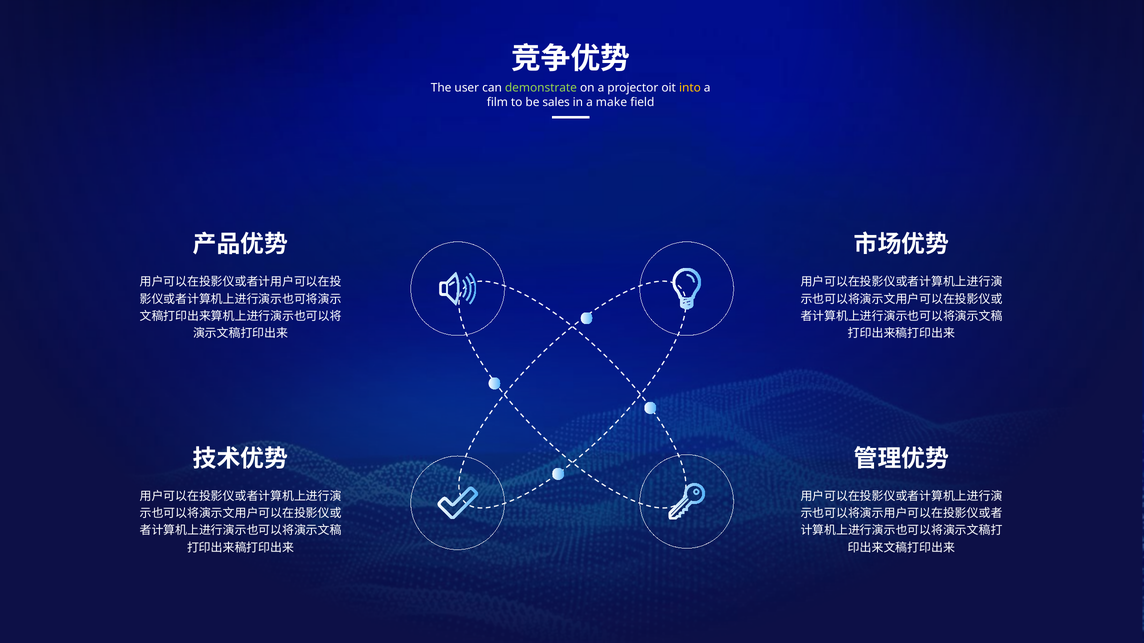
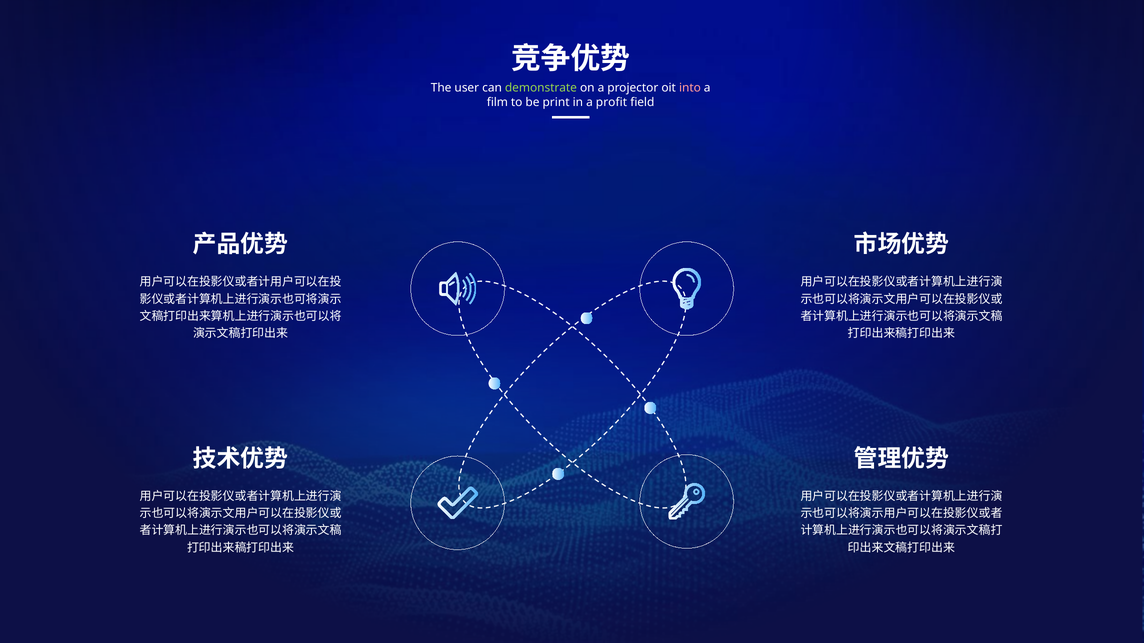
into colour: yellow -> pink
sales: sales -> print
make: make -> profit
